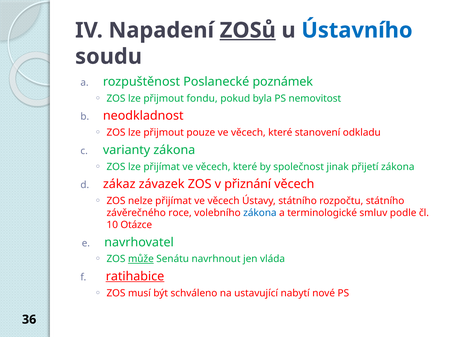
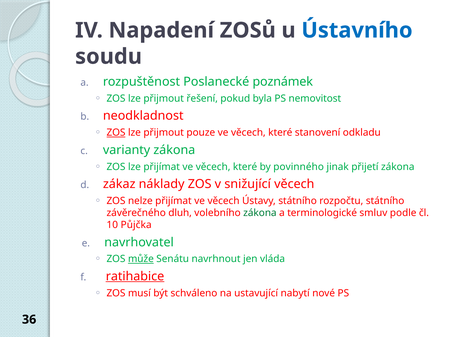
ZOSů underline: present -> none
fondu: fondu -> řešení
ZOS at (116, 133) underline: none -> present
společnost: společnost -> povinného
závazek: závazek -> náklady
přiznání: přiznání -> snižující
roce: roce -> dluh
zákona at (260, 213) colour: blue -> green
Otázce: Otázce -> Půjčka
